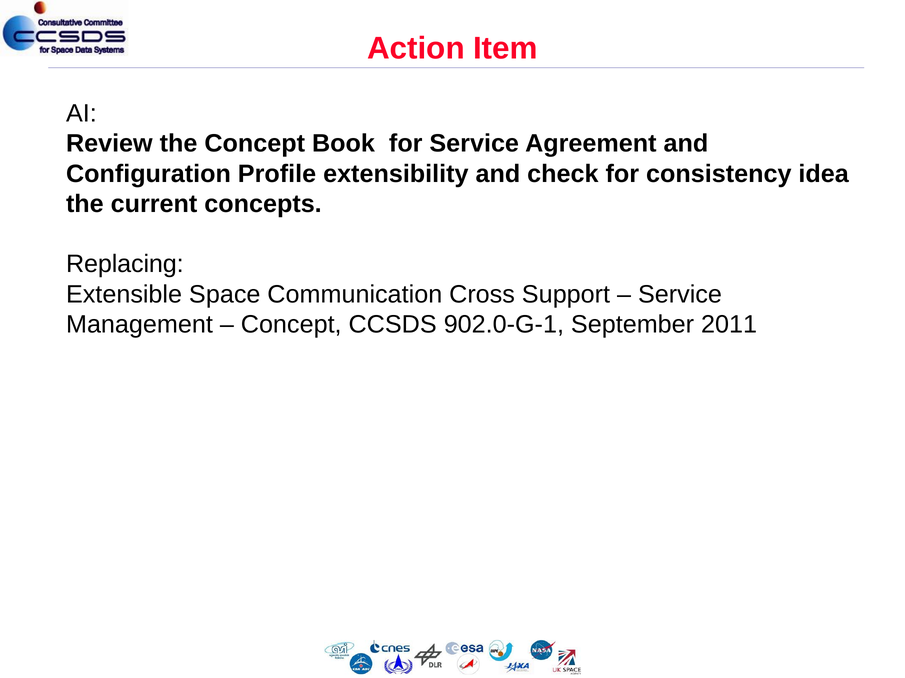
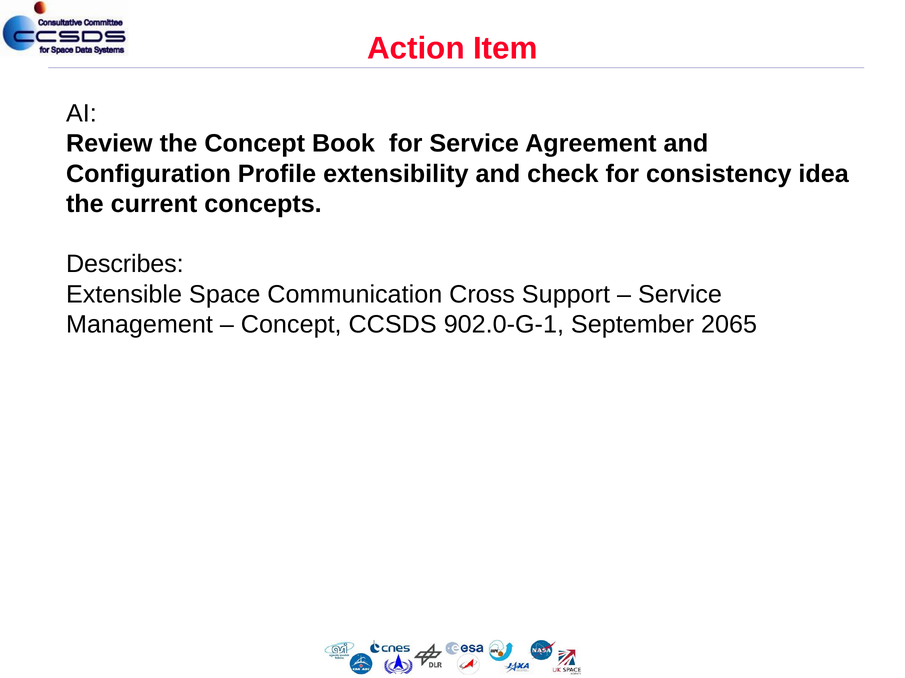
Replacing: Replacing -> Describes
2011: 2011 -> 2065
